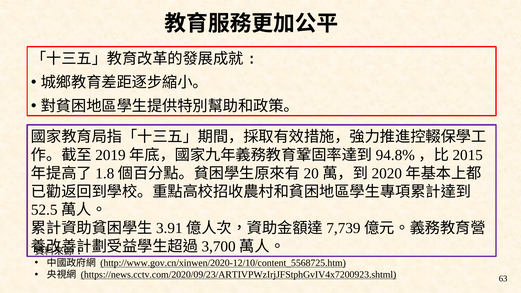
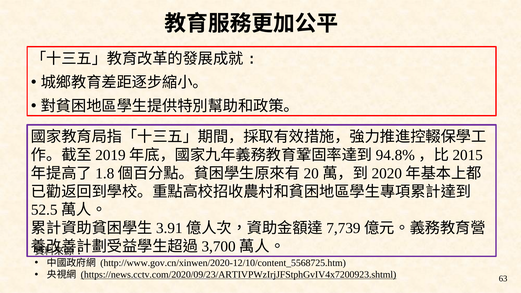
http://www.gov.cn/xinwen/2020-12/10/content_5568725.htm underline: present -> none
